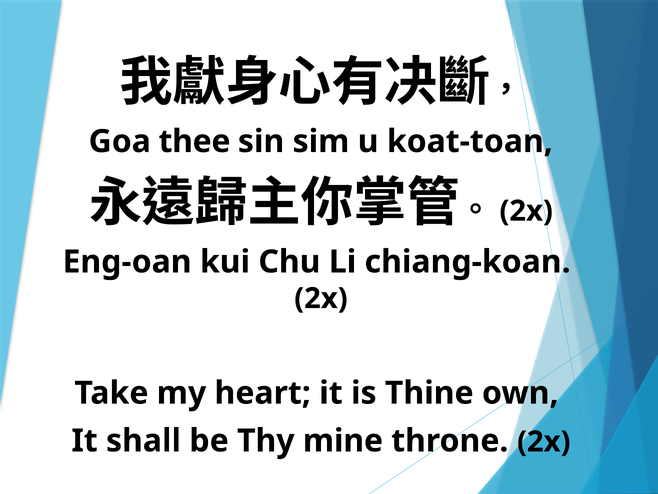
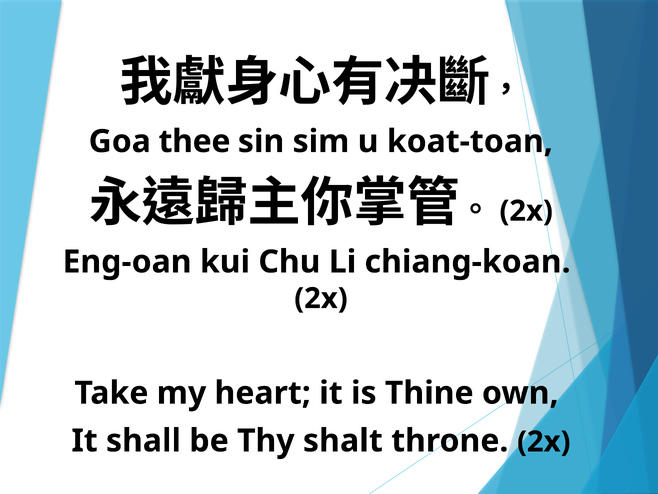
mine: mine -> shalt
